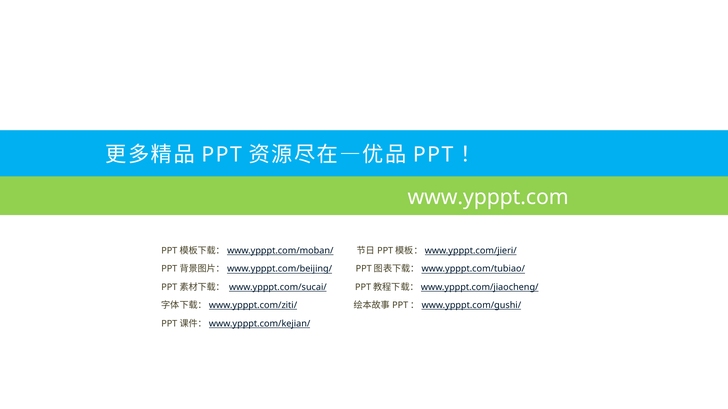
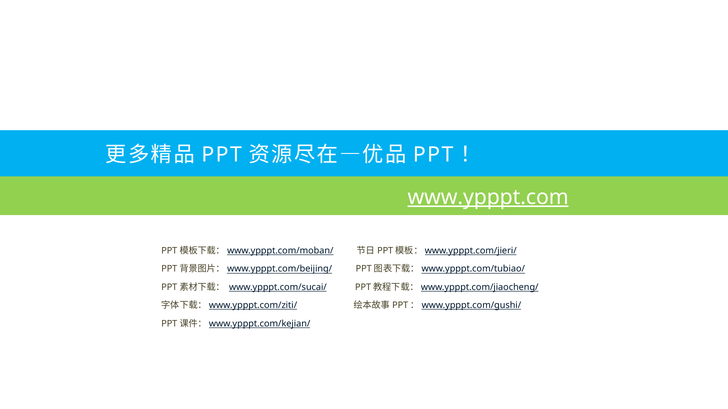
www.ypppt.com underline: none -> present
